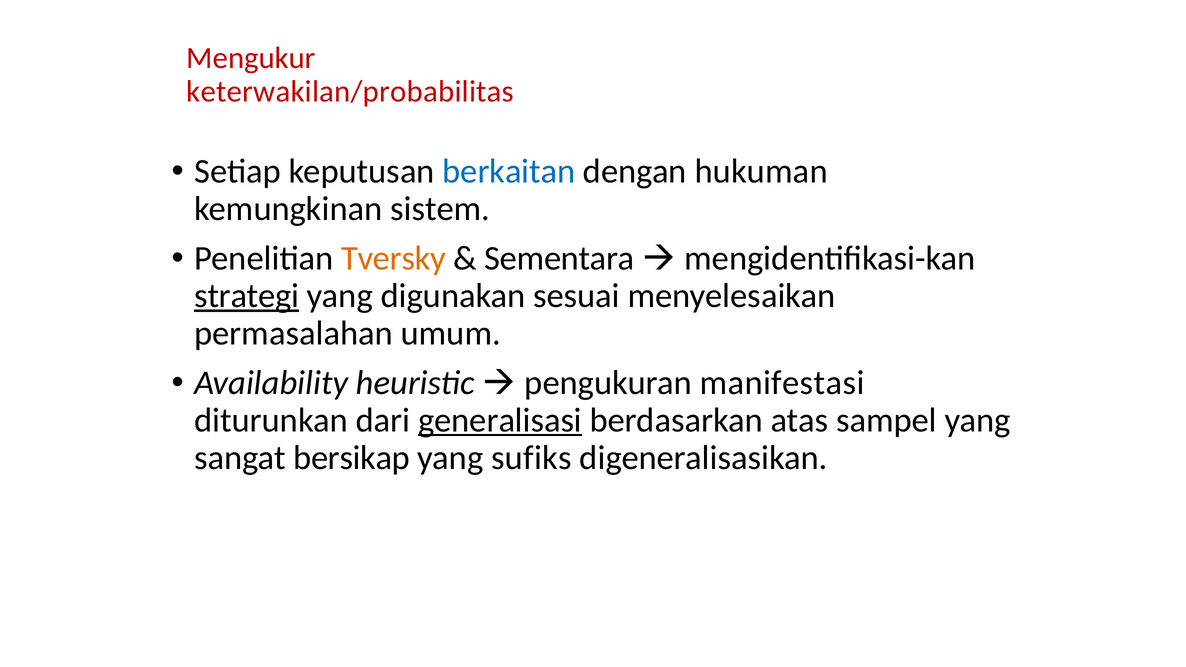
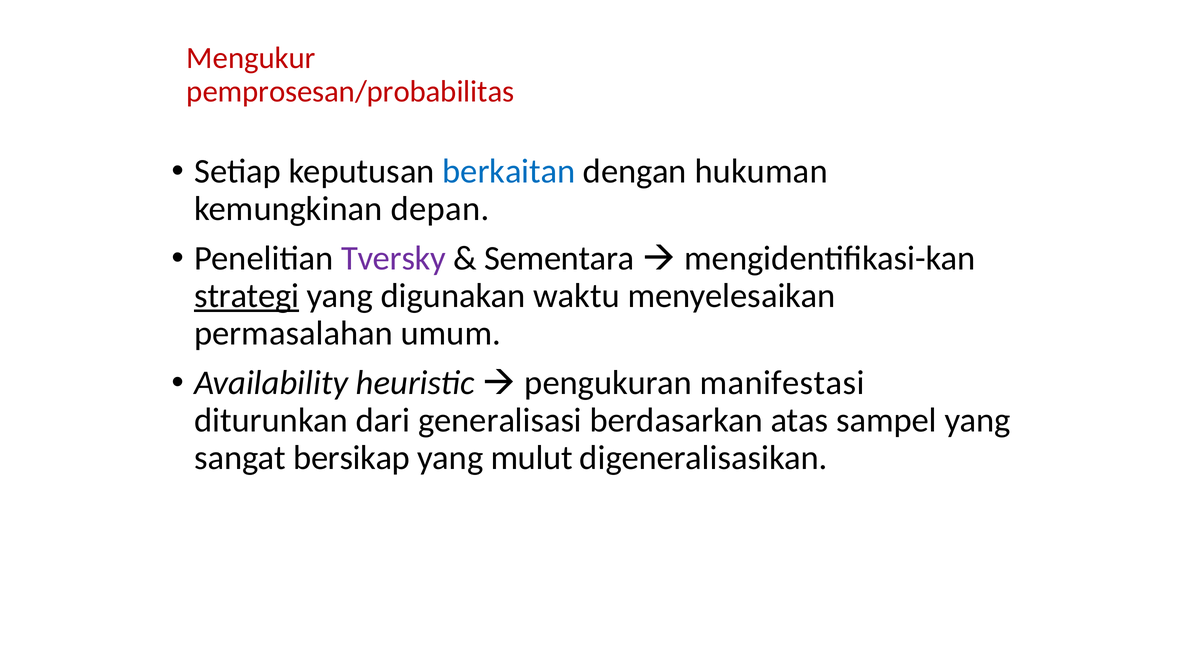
keterwakilan/probabilitas: keterwakilan/probabilitas -> pemprosesan/probabilitas
sistem: sistem -> depan
Tversky colour: orange -> purple
sesuai: sesuai -> waktu
generalisasi underline: present -> none
sufiks: sufiks -> mulut
